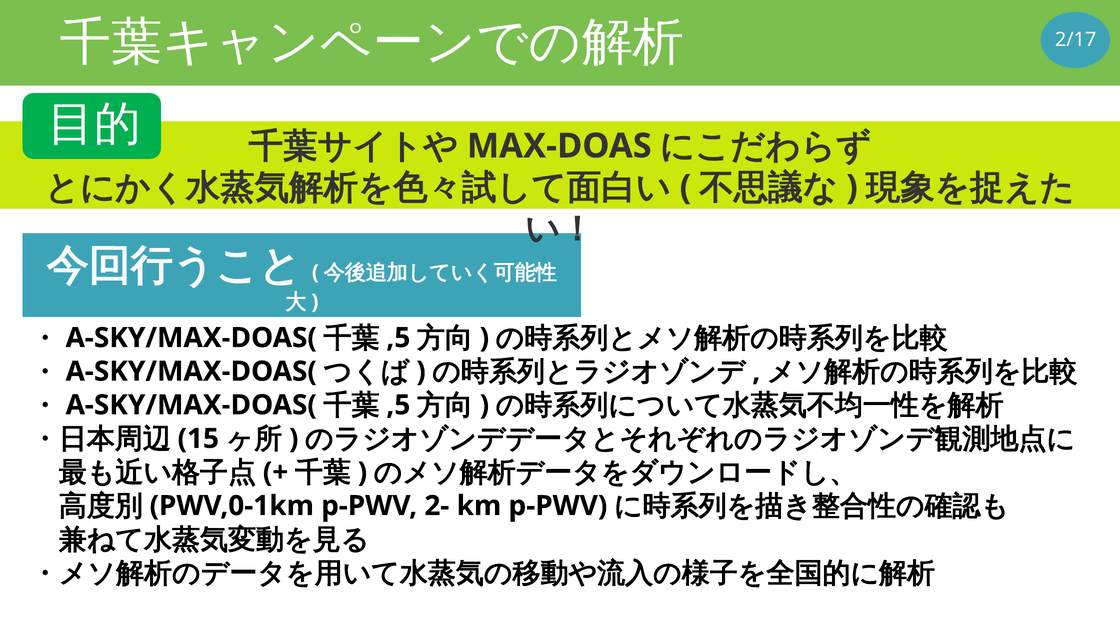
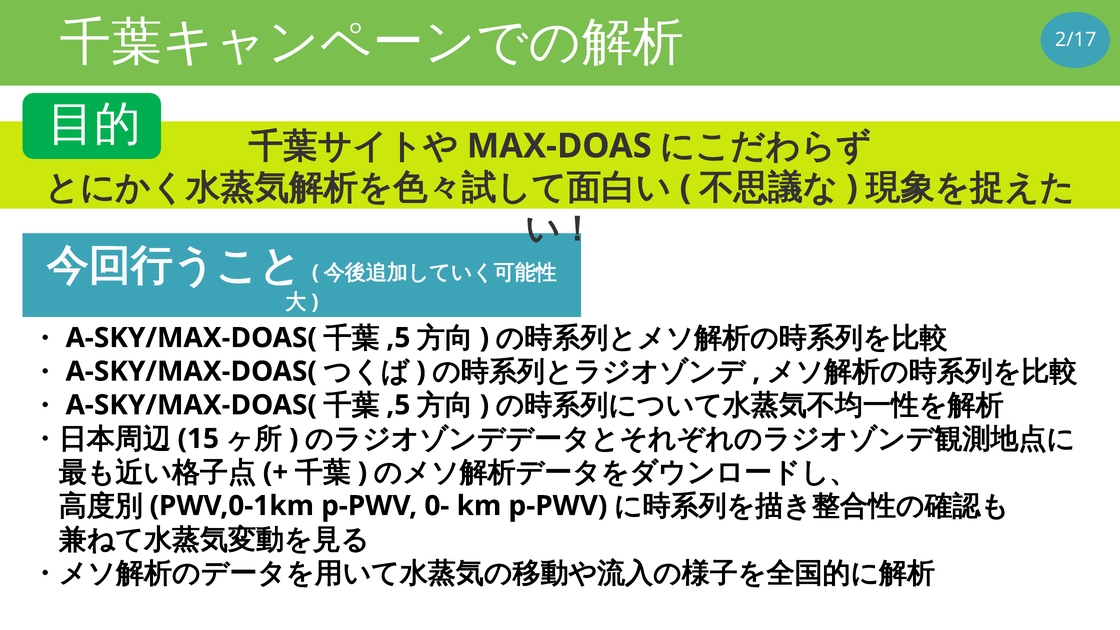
2-: 2- -> 0-
